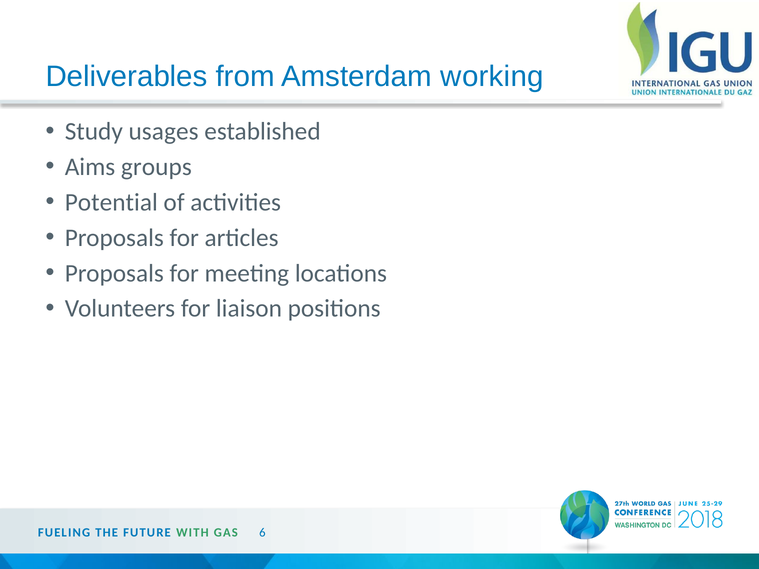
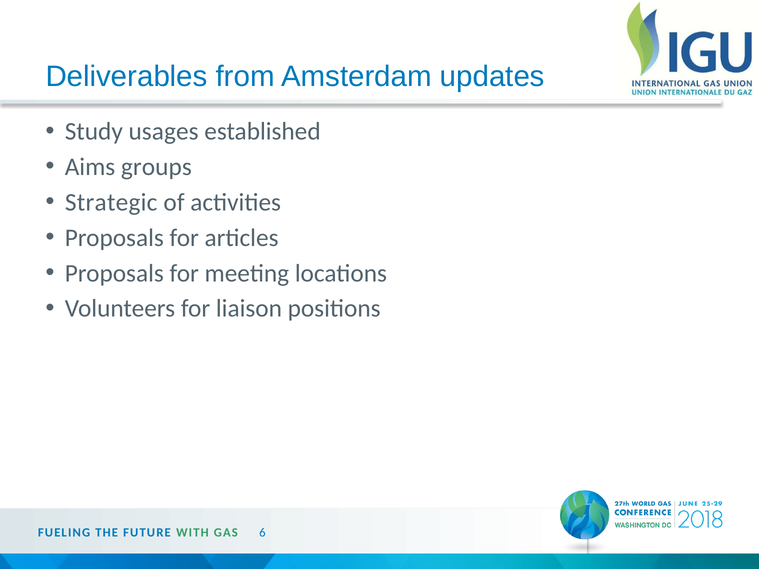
working: working -> updates
Potential: Potential -> Strategic
